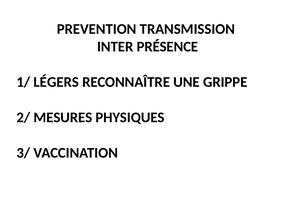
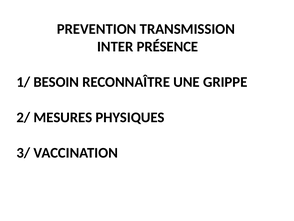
LÉGERS: LÉGERS -> BESOIN
